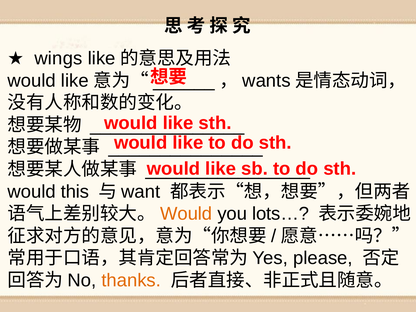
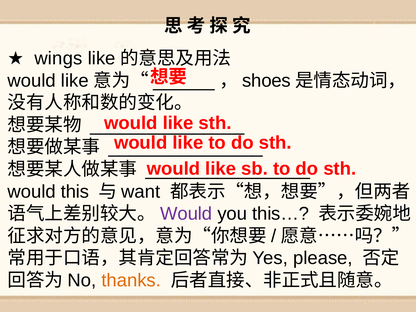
wants: wants -> shoes
Would at (186, 214) colour: orange -> purple
lots…: lots… -> this…
